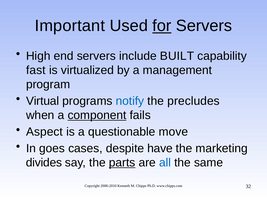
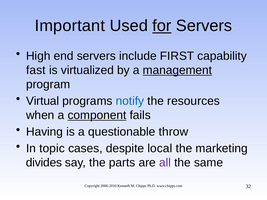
BUILT: BUILT -> FIRST
management underline: none -> present
precludes: precludes -> resources
Aspect: Aspect -> Having
move: move -> throw
goes: goes -> topic
have: have -> local
parts underline: present -> none
all colour: blue -> purple
